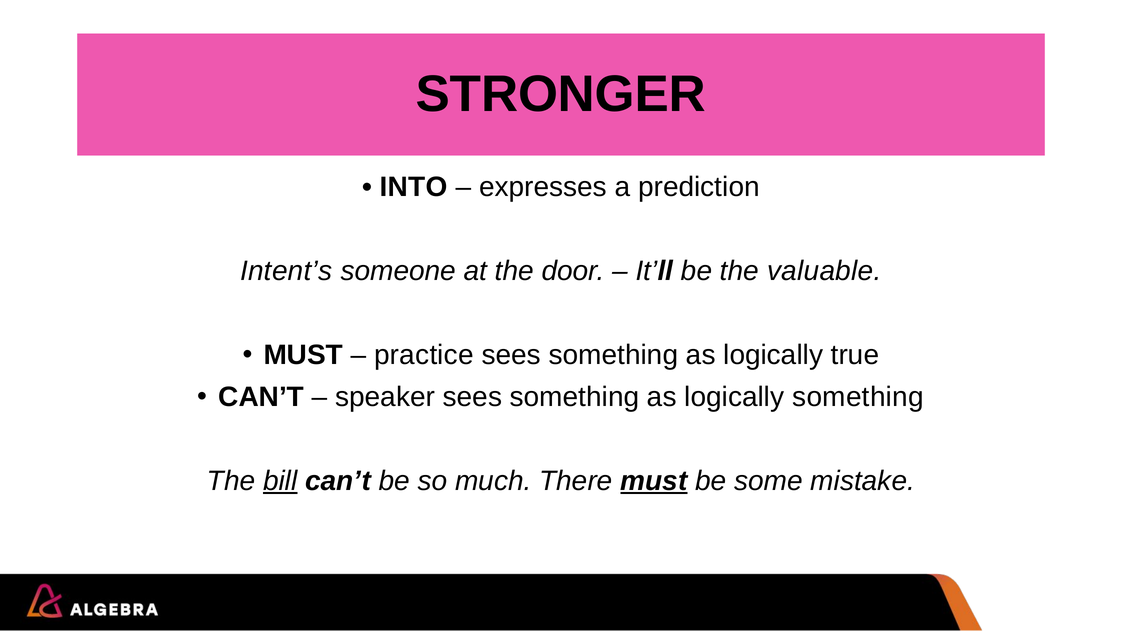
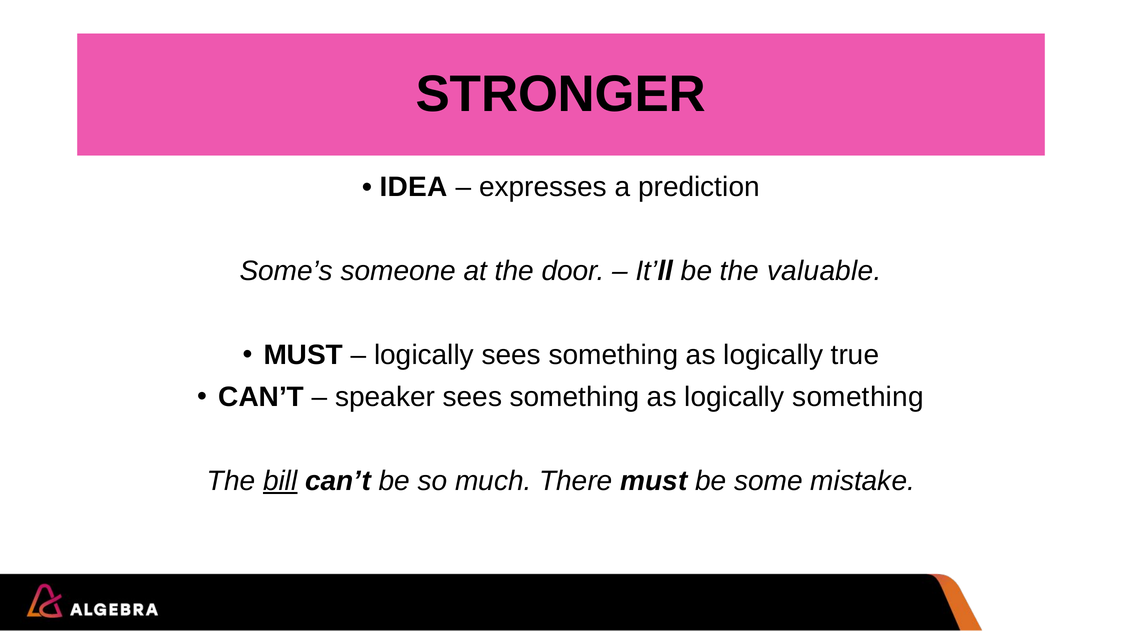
INTO: INTO -> IDEA
Intent’s: Intent’s -> Some’s
practice at (424, 355): practice -> logically
must at (654, 481) underline: present -> none
